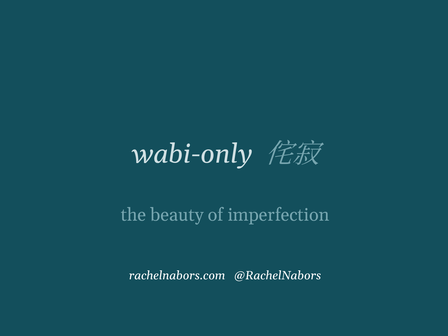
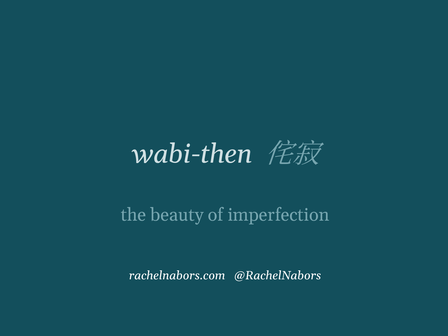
wabi-only: wabi-only -> wabi-then
